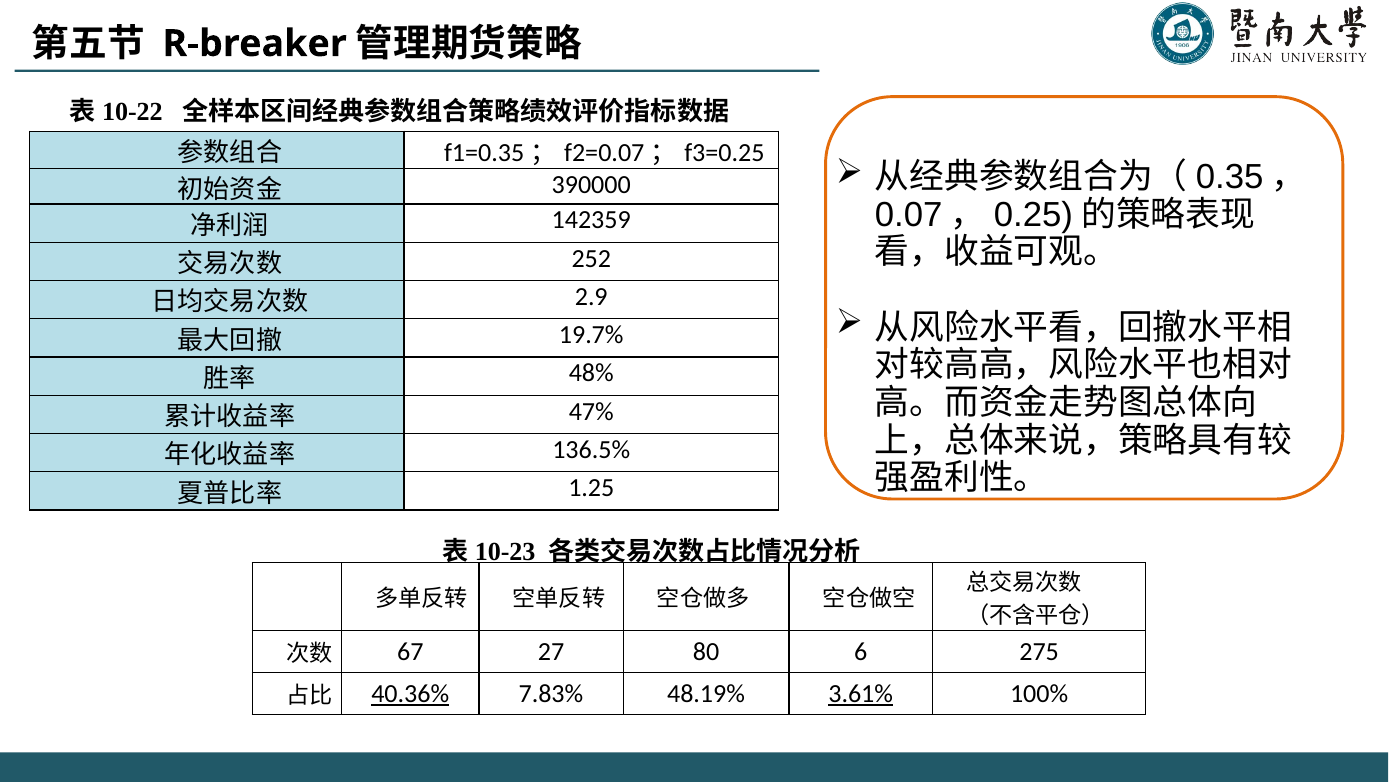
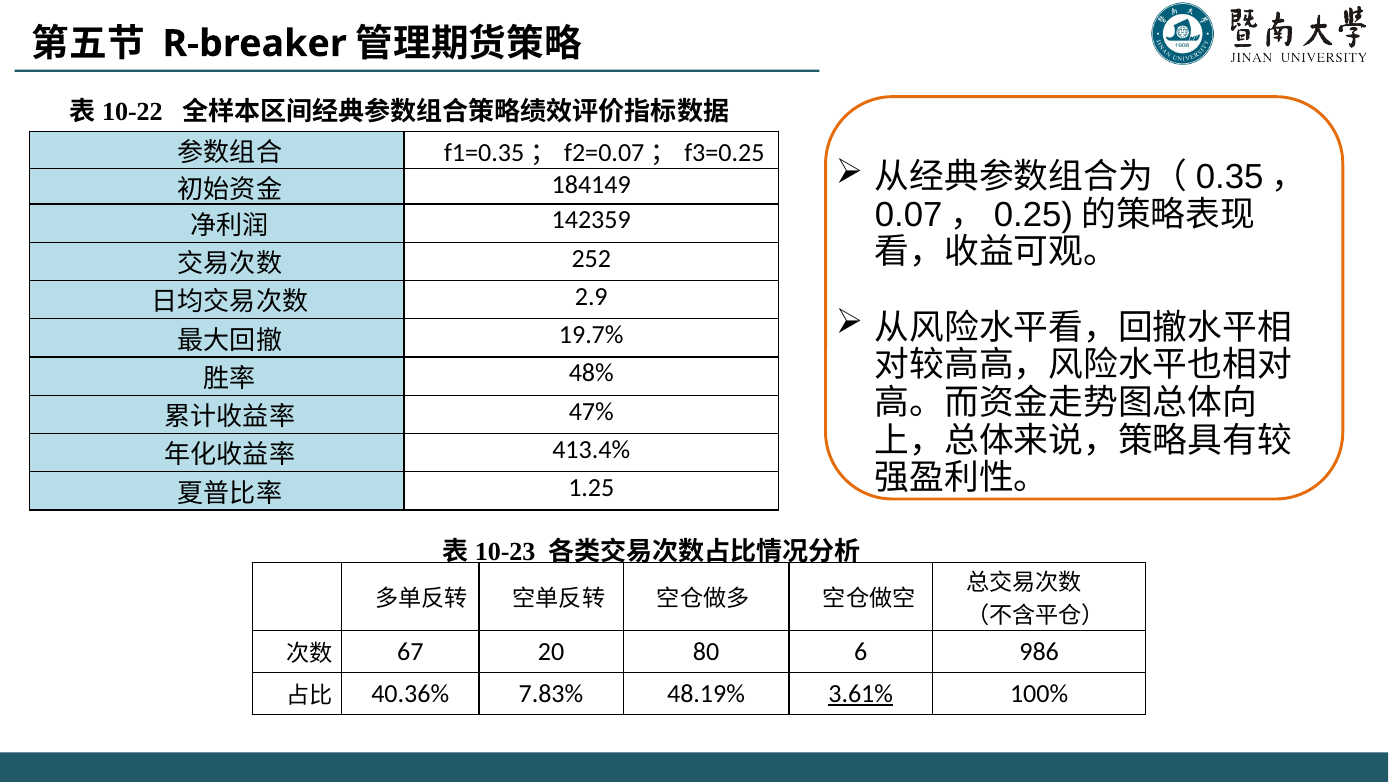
390000: 390000 -> 184149
136.5%: 136.5% -> 413.4%
27: 27 -> 20
275: 275 -> 986
40.36% underline: present -> none
